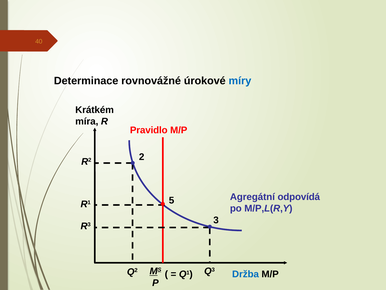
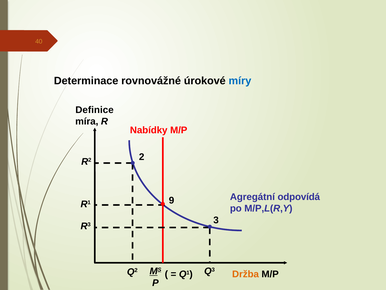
Krátkém: Krátkém -> Definice
Pravidlo: Pravidlo -> Nabídky
5: 5 -> 9
Držba colour: blue -> orange
